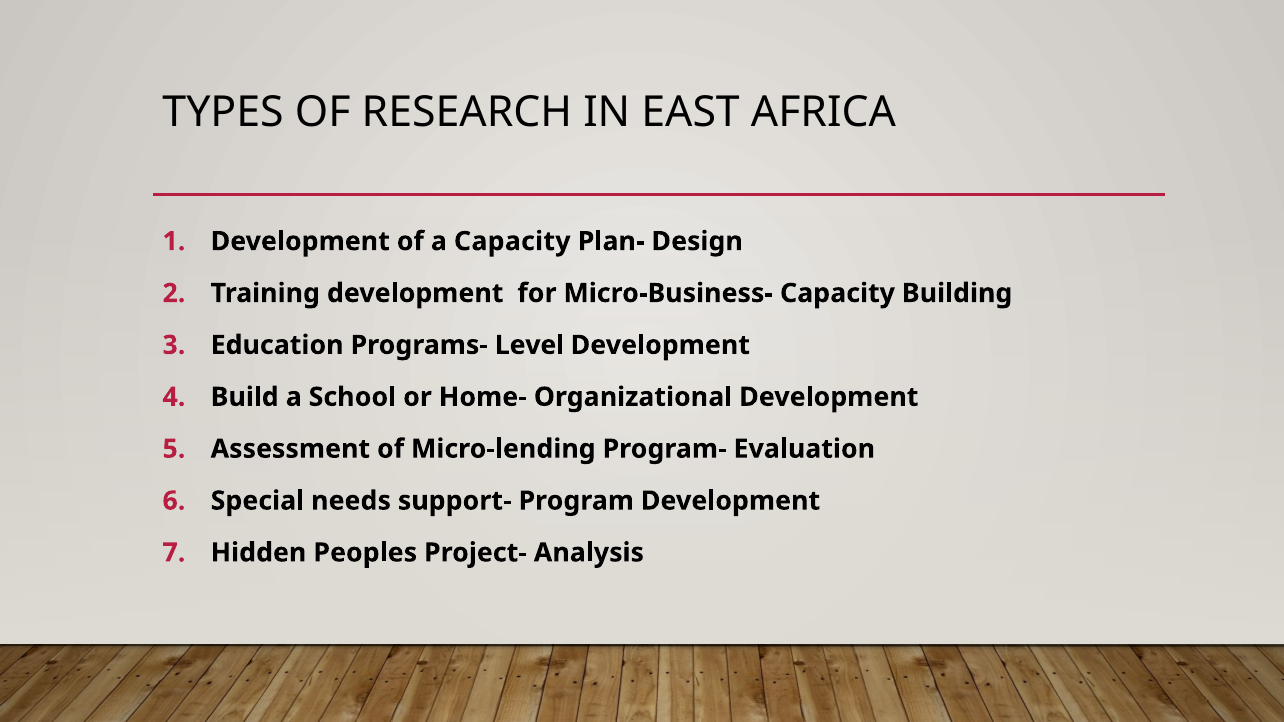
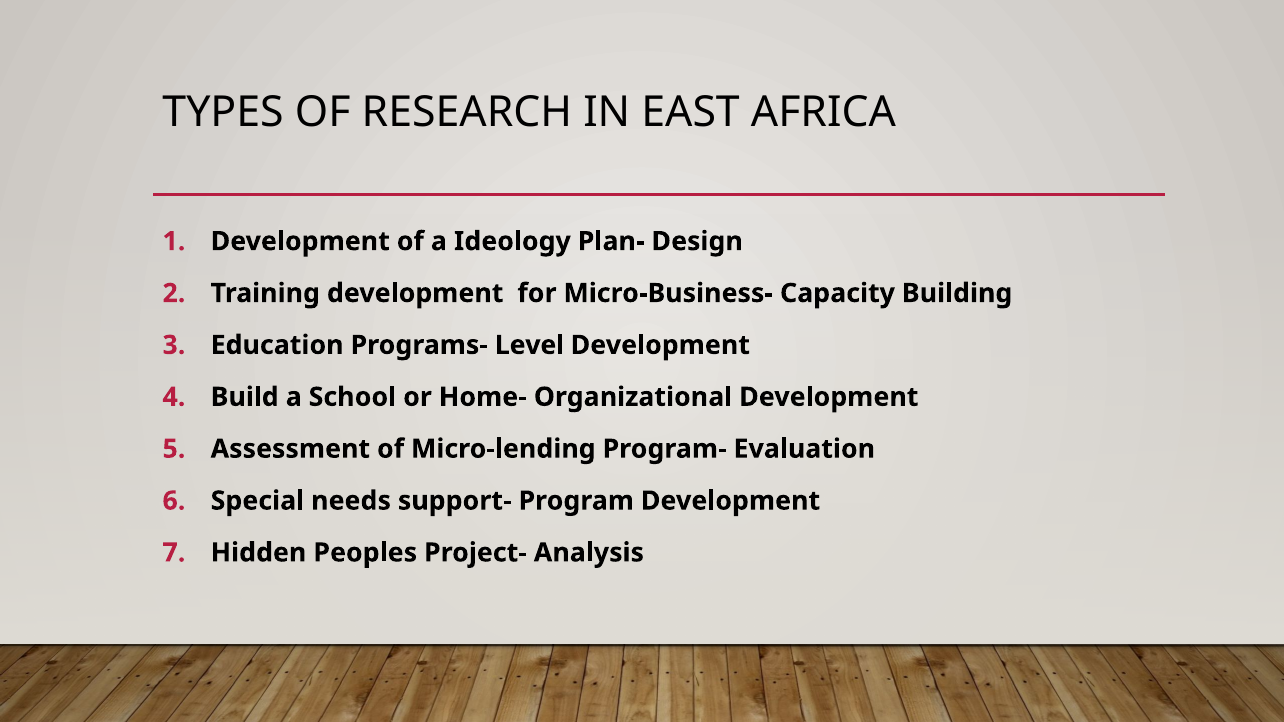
a Capacity: Capacity -> Ideology
